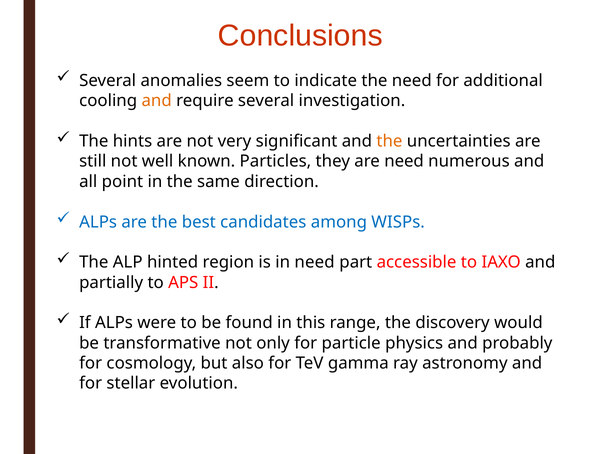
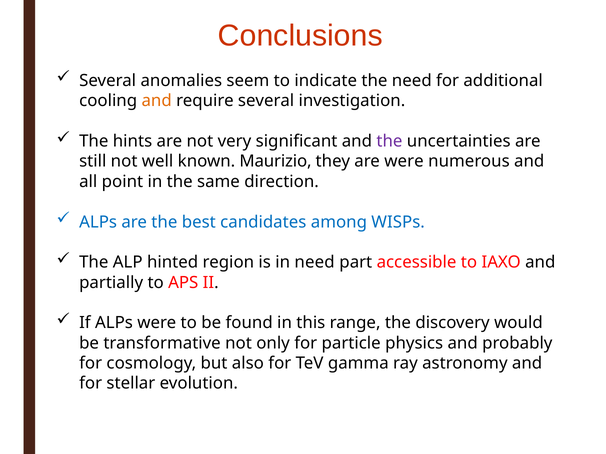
the at (389, 141) colour: orange -> purple
Particles: Particles -> Maurizio
are need: need -> were
